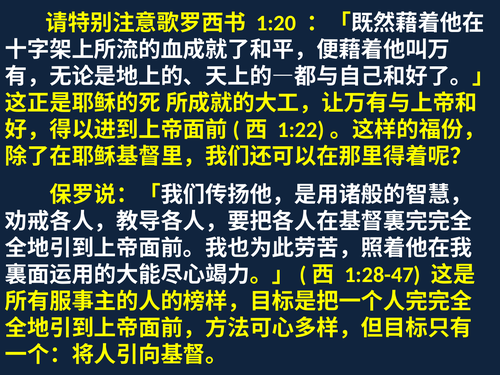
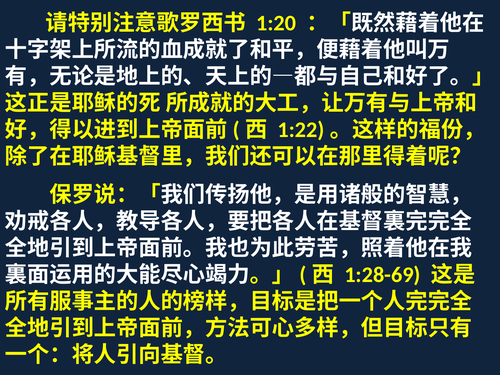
1:28-47: 1:28-47 -> 1:28-69
